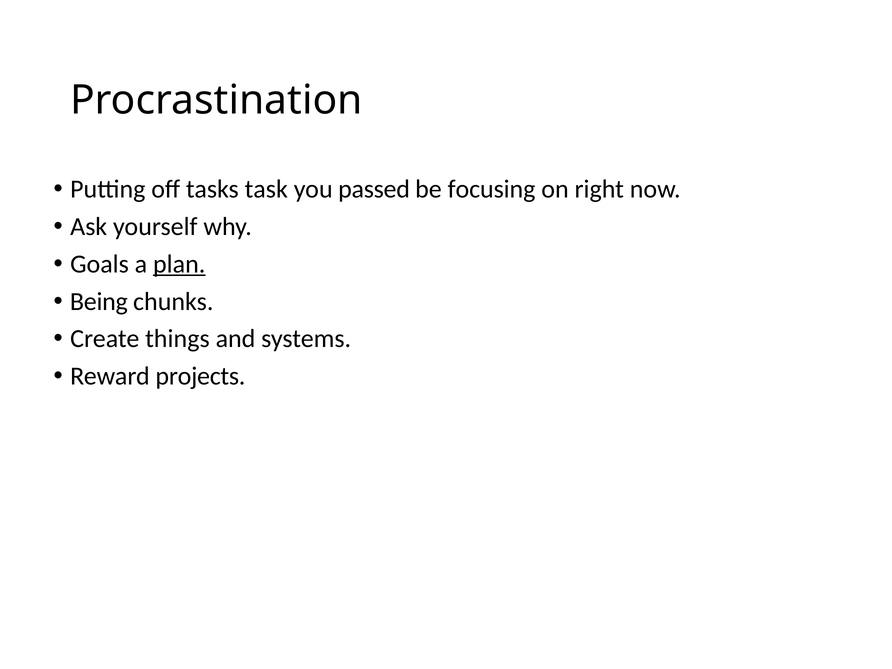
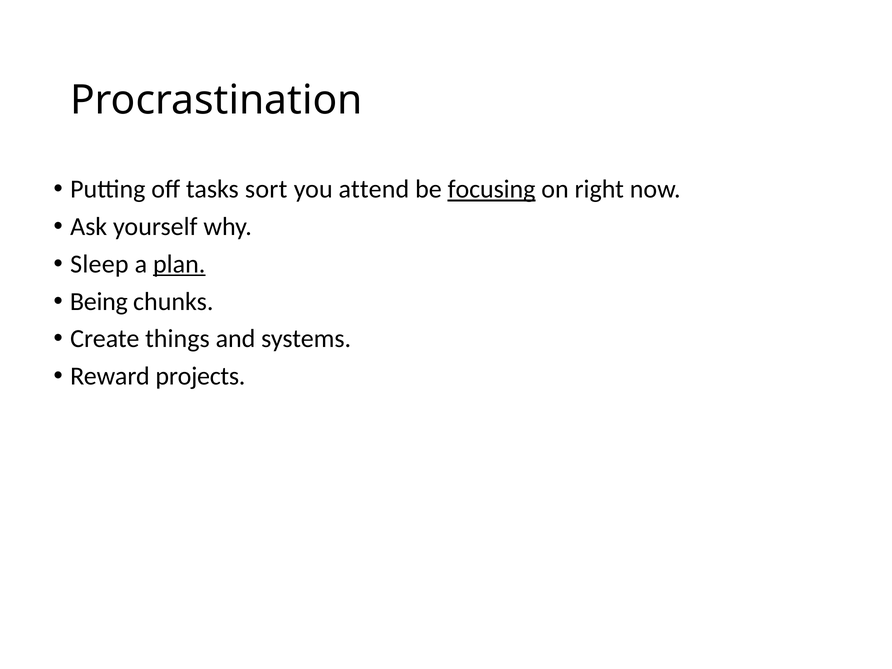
task: task -> sort
passed: passed -> attend
focusing underline: none -> present
Goals: Goals -> Sleep
